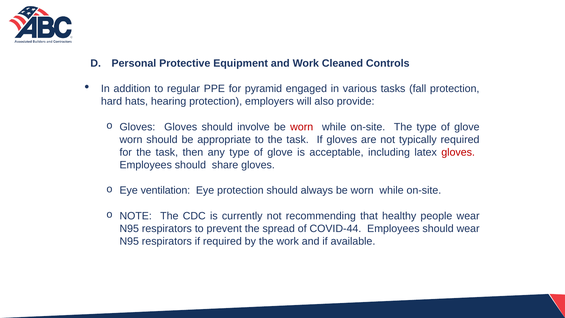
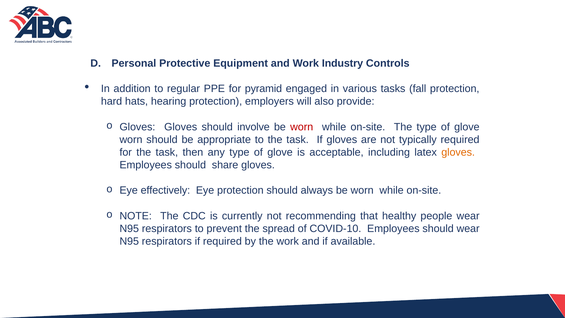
Cleaned: Cleaned -> Industry
gloves at (458, 152) colour: red -> orange
ventilation: ventilation -> effectively
COVID-44: COVID-44 -> COVID-10
